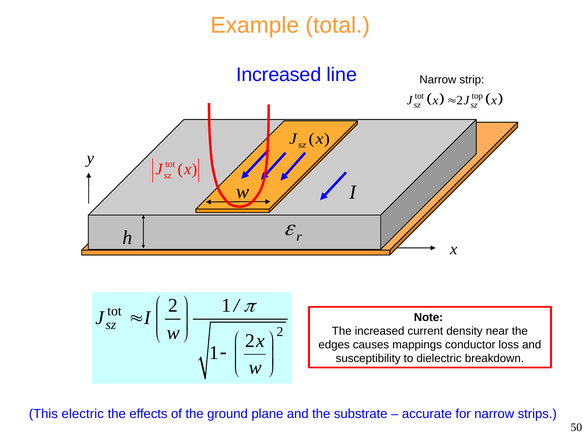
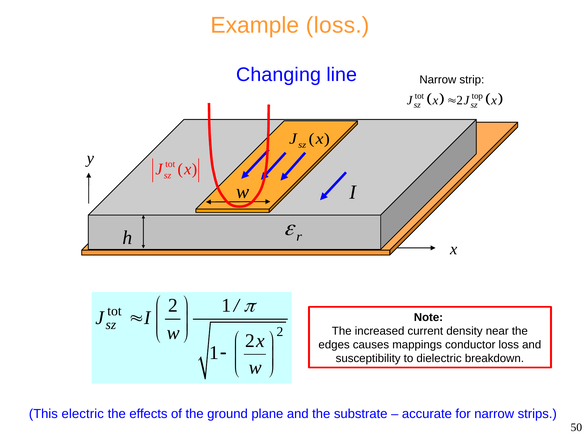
Example total: total -> loss
Increased at (279, 75): Increased -> Changing
